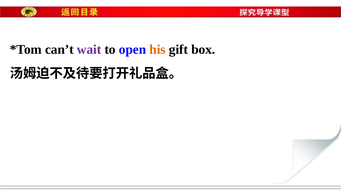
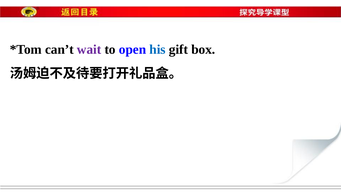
his colour: orange -> blue
